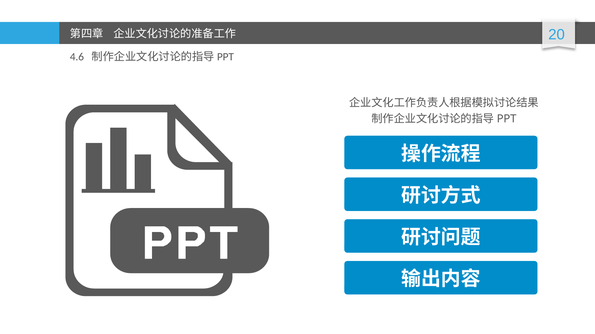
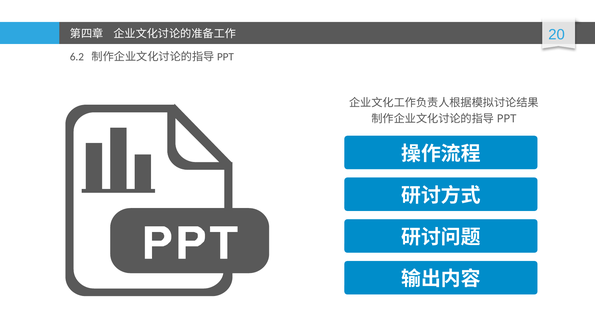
4.6: 4.6 -> 6.2
